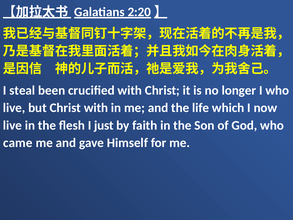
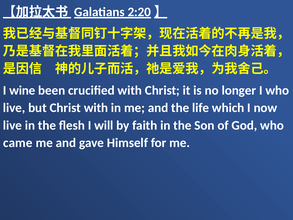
steal: steal -> wine
just: just -> will
